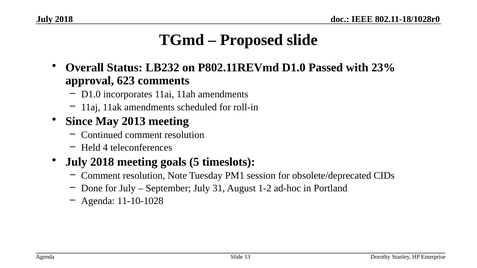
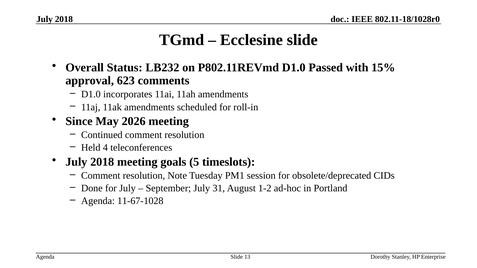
Proposed: Proposed -> Ecclesine
23%: 23% -> 15%
2013: 2013 -> 2026
11-10-1028: 11-10-1028 -> 11-67-1028
